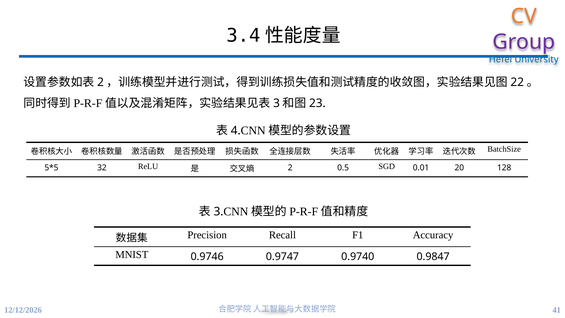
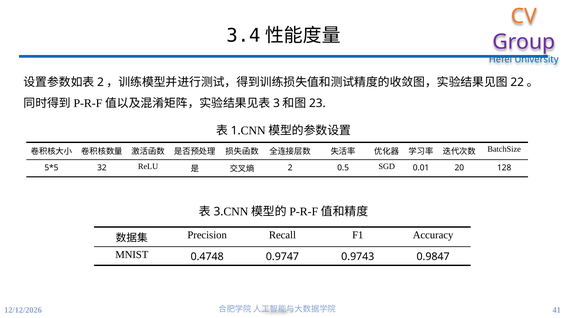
4: 4 -> 1
0.9746: 0.9746 -> 0.4748
0.9740: 0.9740 -> 0.9743
